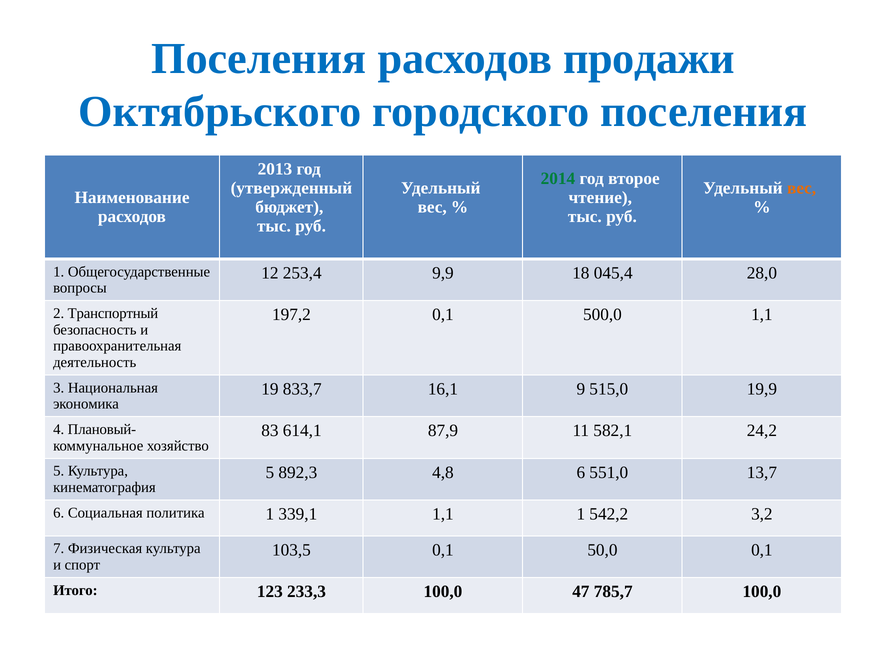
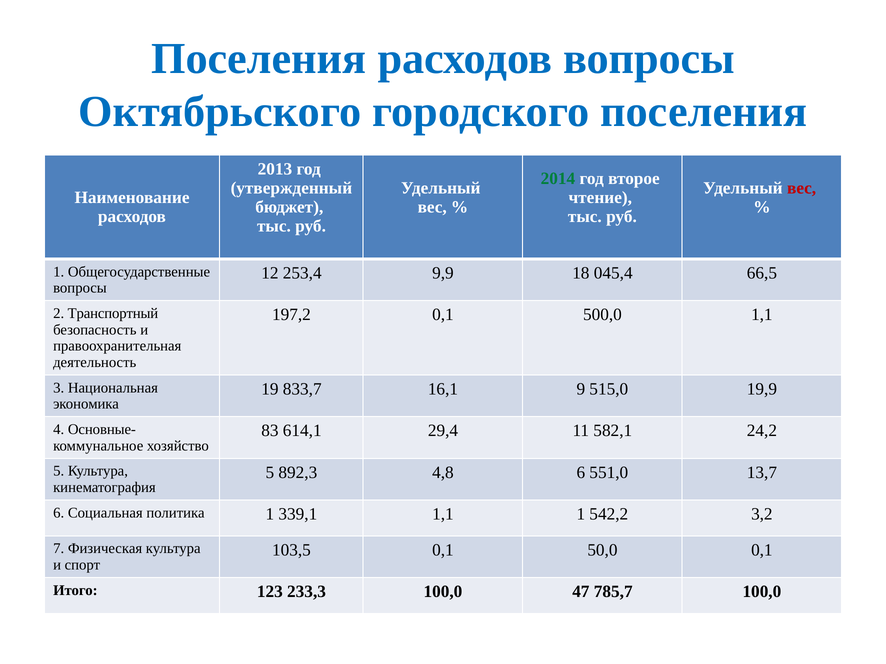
расходов продажи: продажи -> вопросы
вес at (802, 188) colour: orange -> red
28,0: 28,0 -> 66,5
Плановый-: Плановый- -> Основные-
87,9: 87,9 -> 29,4
